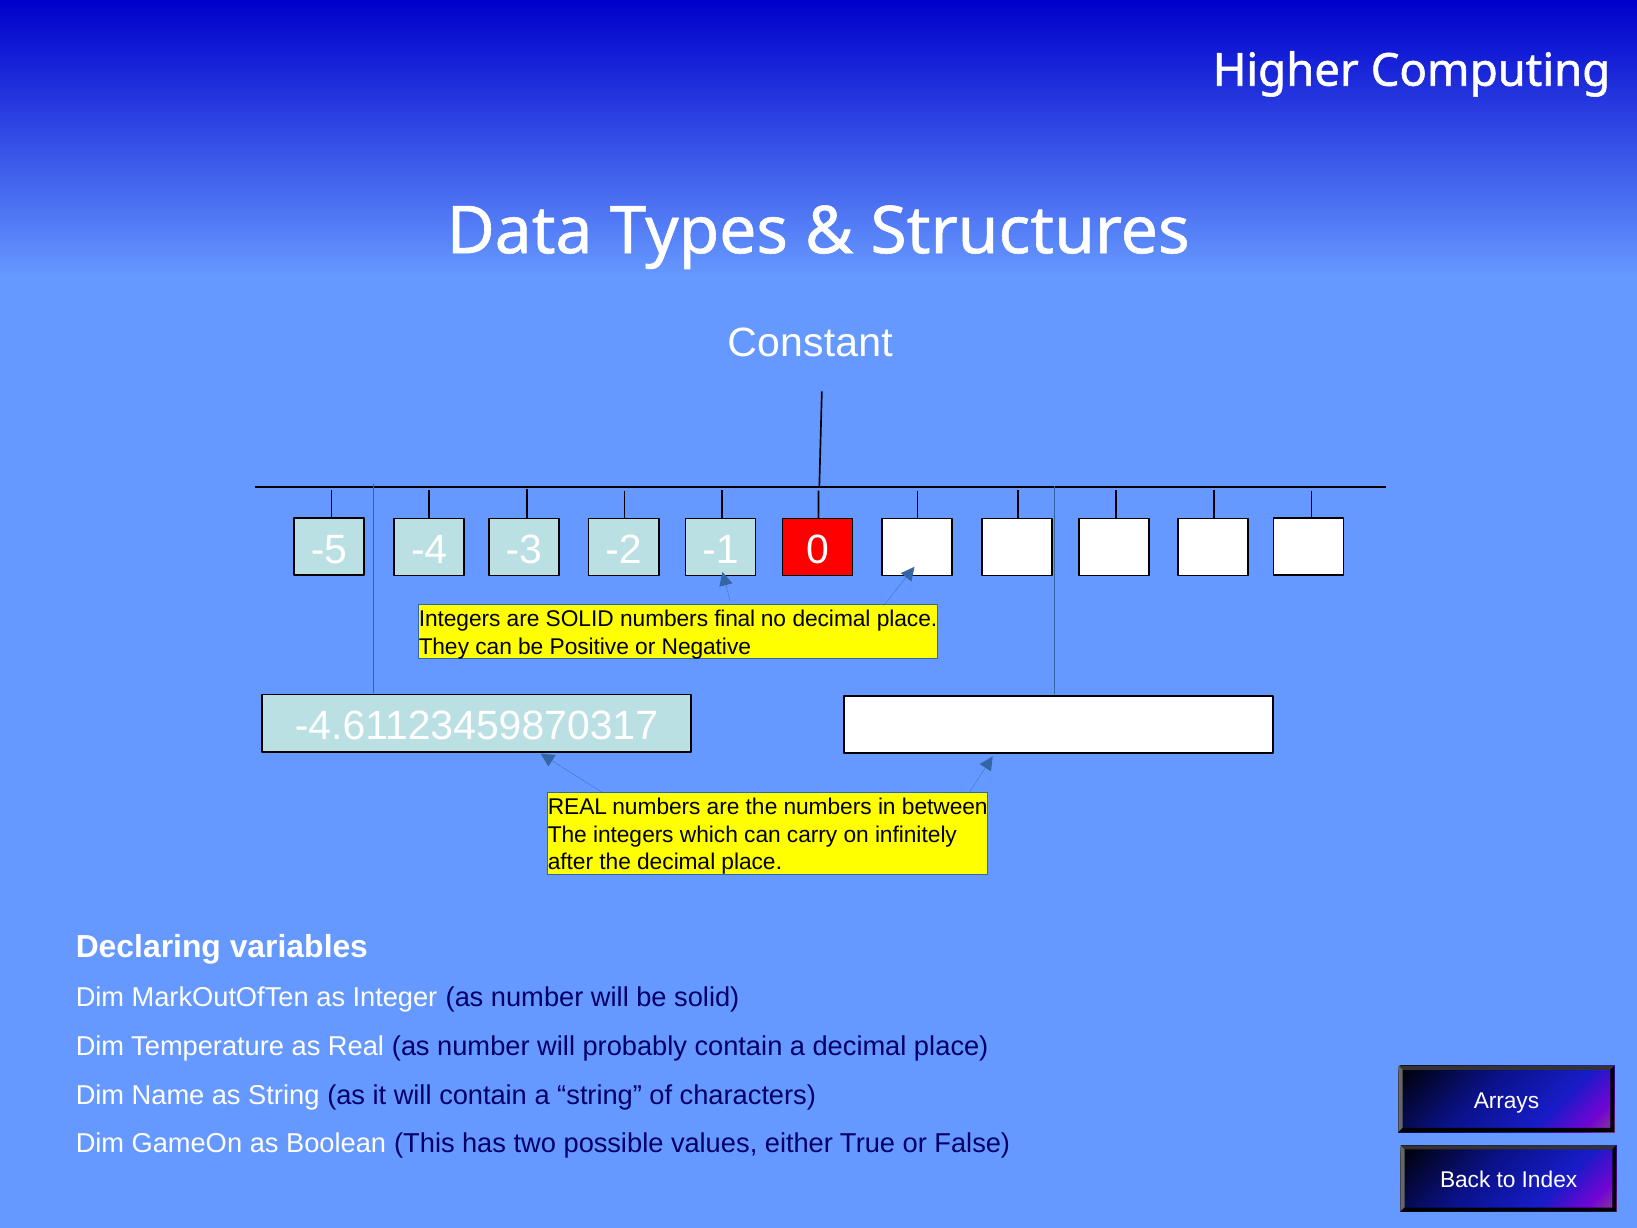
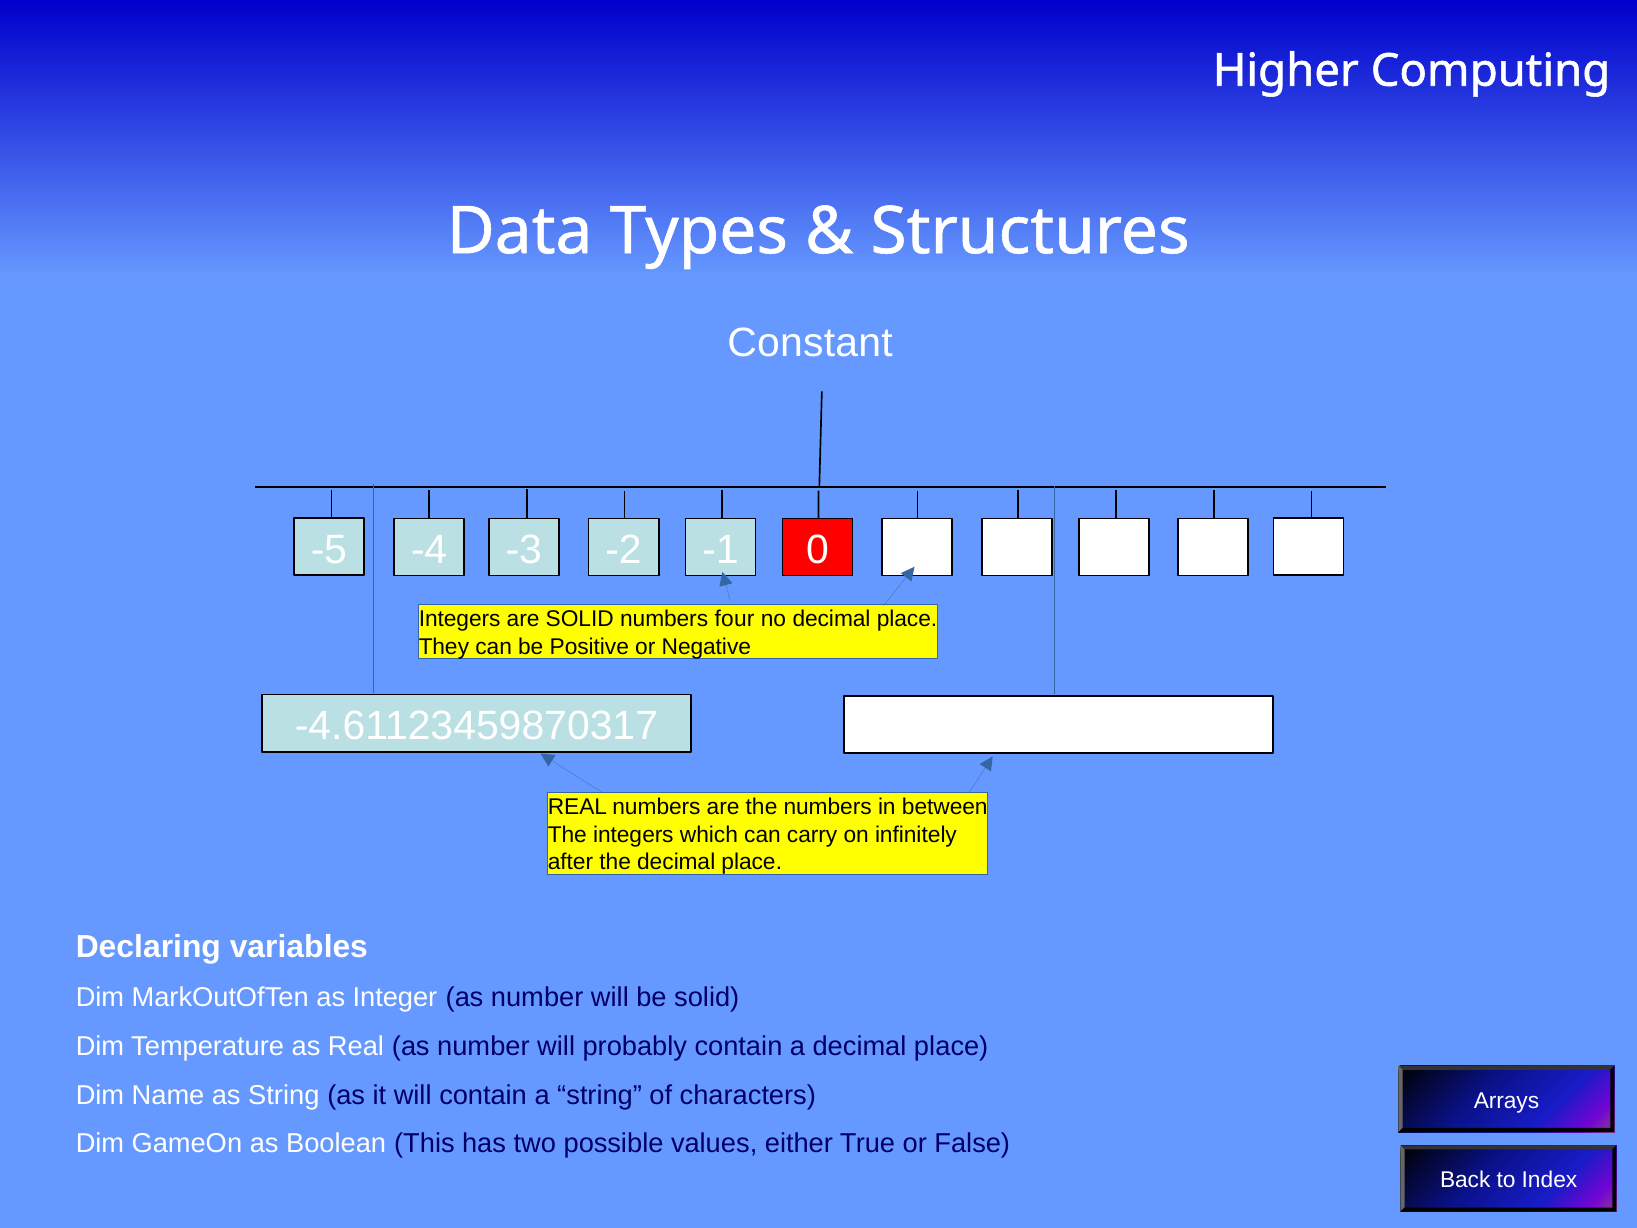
final: final -> four
